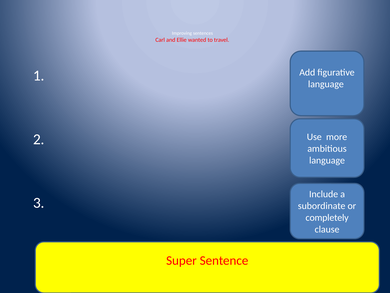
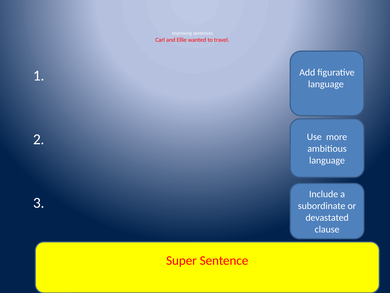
completely: completely -> devastated
